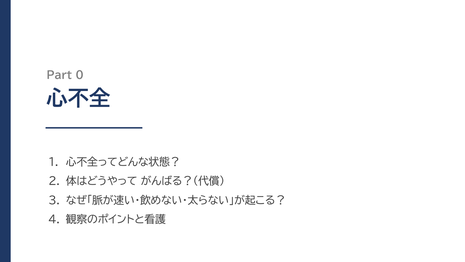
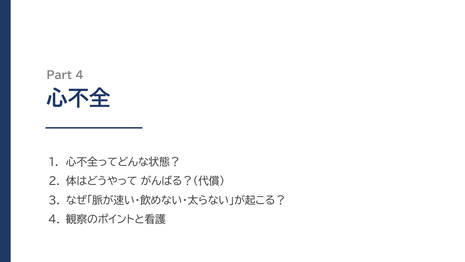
Part 0: 0 -> 4
